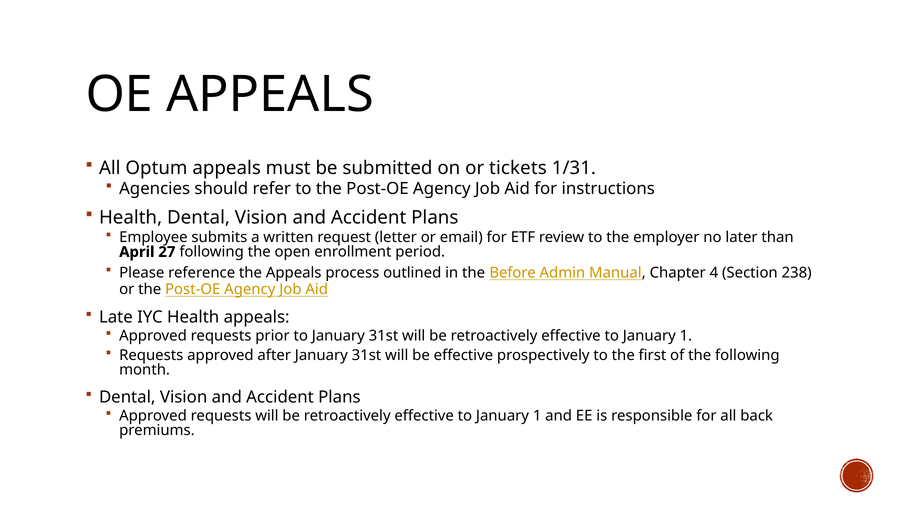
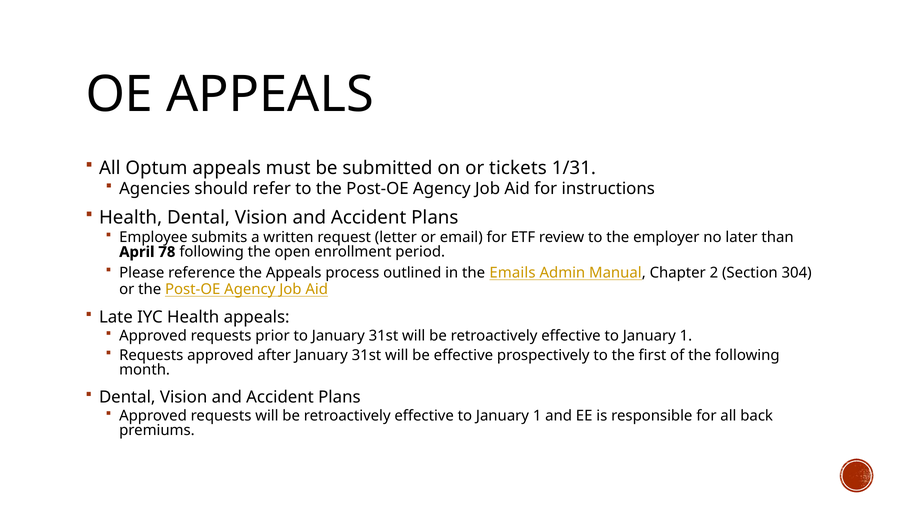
27: 27 -> 78
Before: Before -> Emails
4: 4 -> 2
238: 238 -> 304
